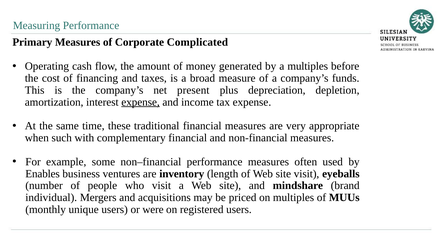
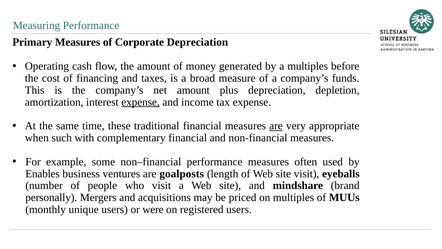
Corporate Complicated: Complicated -> Depreciation
net present: present -> amount
are at (276, 126) underline: none -> present
inventory: inventory -> goalposts
individual: individual -> personally
